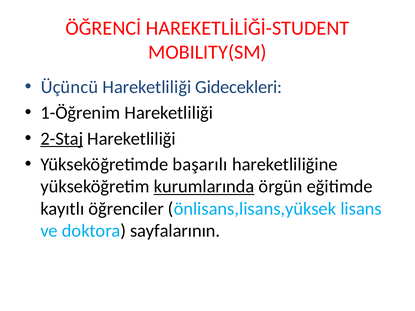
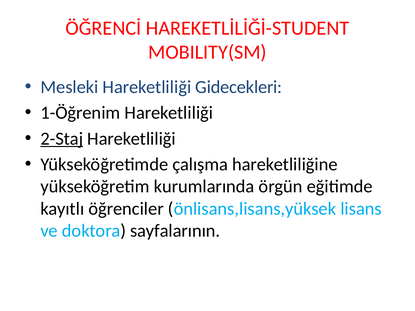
Üçüncü: Üçüncü -> Mesleki
başarılı: başarılı -> çalışma
kurumlarında underline: present -> none
